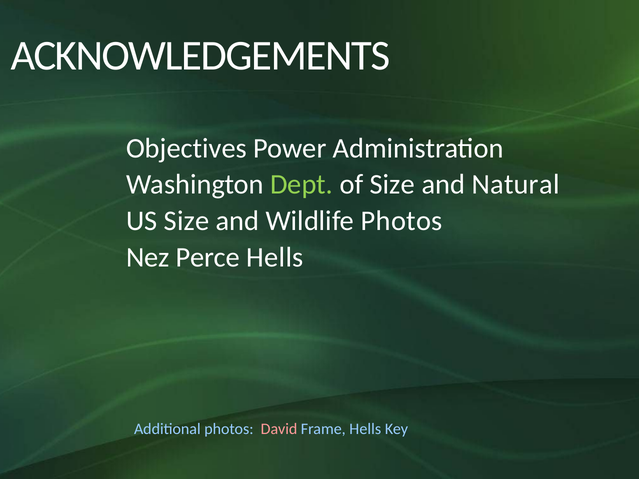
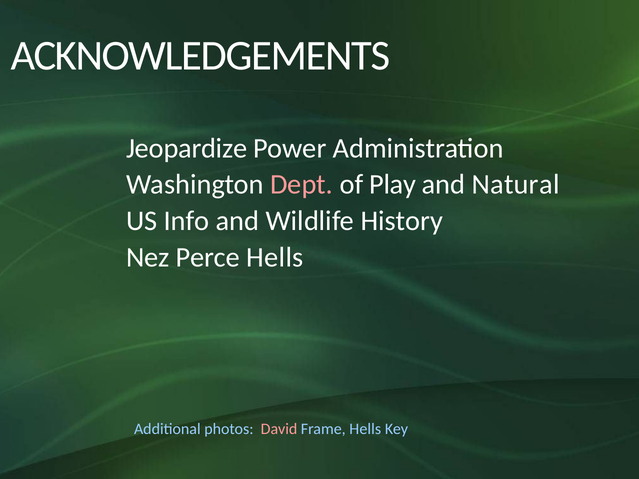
Objectives: Objectives -> Jeopardize
Dept colour: light green -> pink
of Size: Size -> Play
US Size: Size -> Info
Wildlife Photos: Photos -> History
